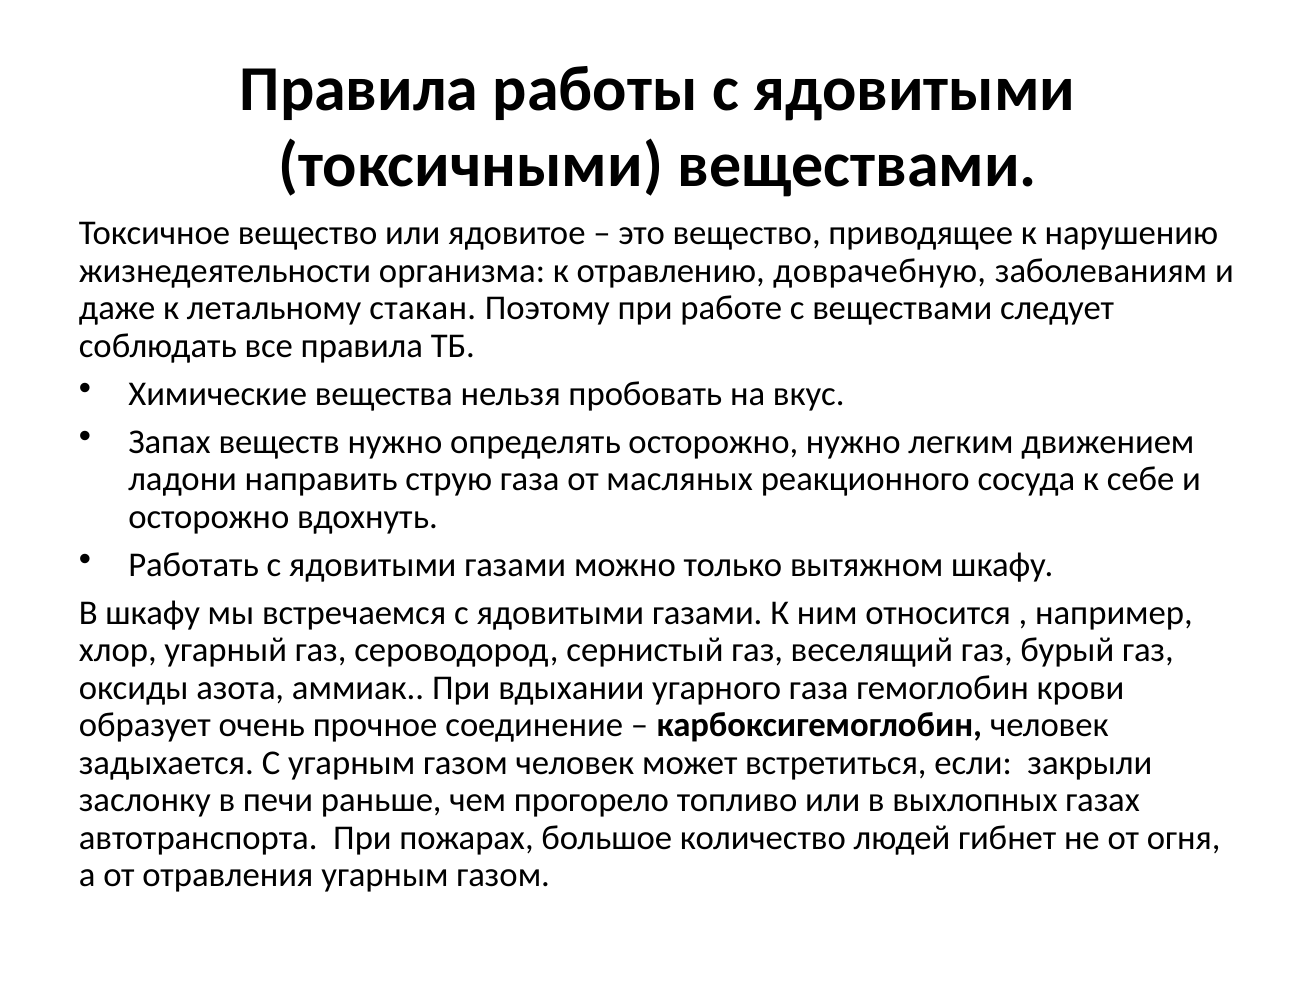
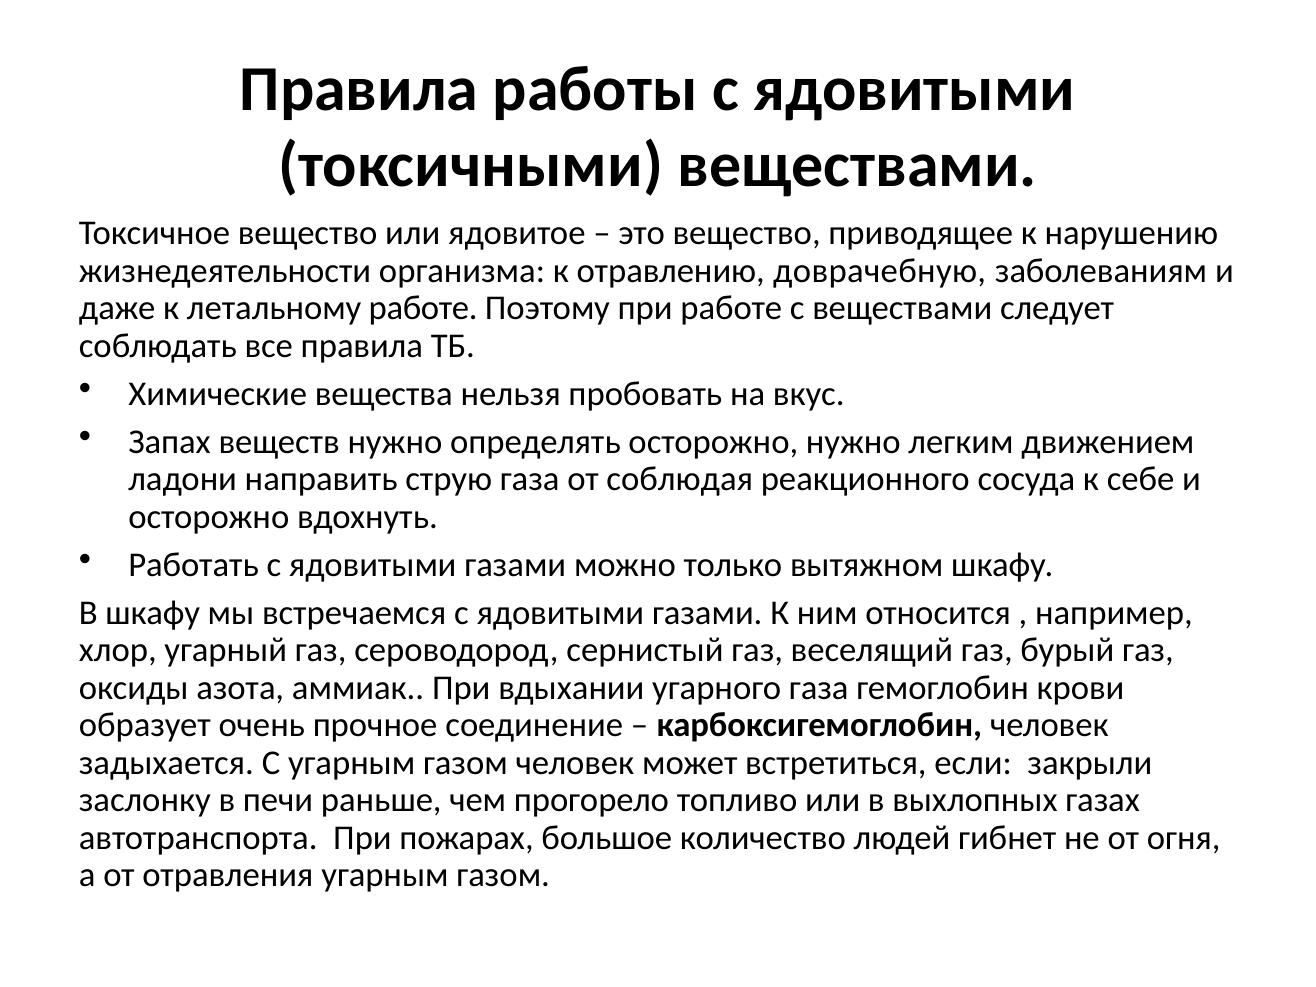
летальному стакан: стакан -> работе
масляных: масляных -> соблюдая
